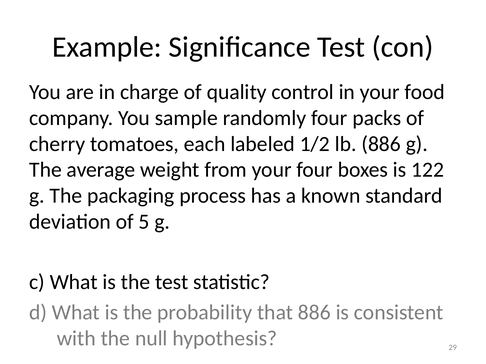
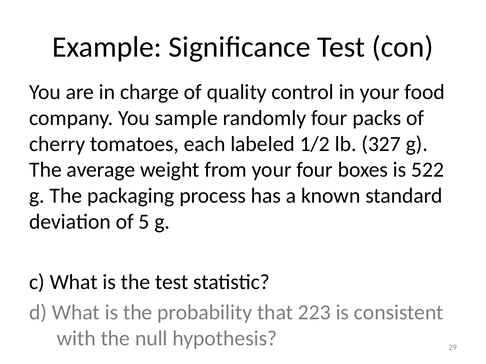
lb 886: 886 -> 327
122: 122 -> 522
that 886: 886 -> 223
